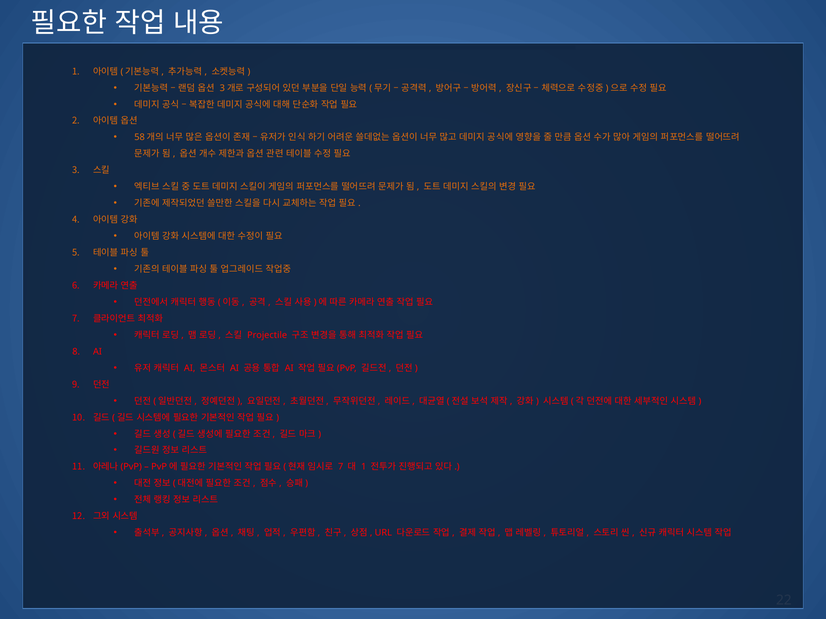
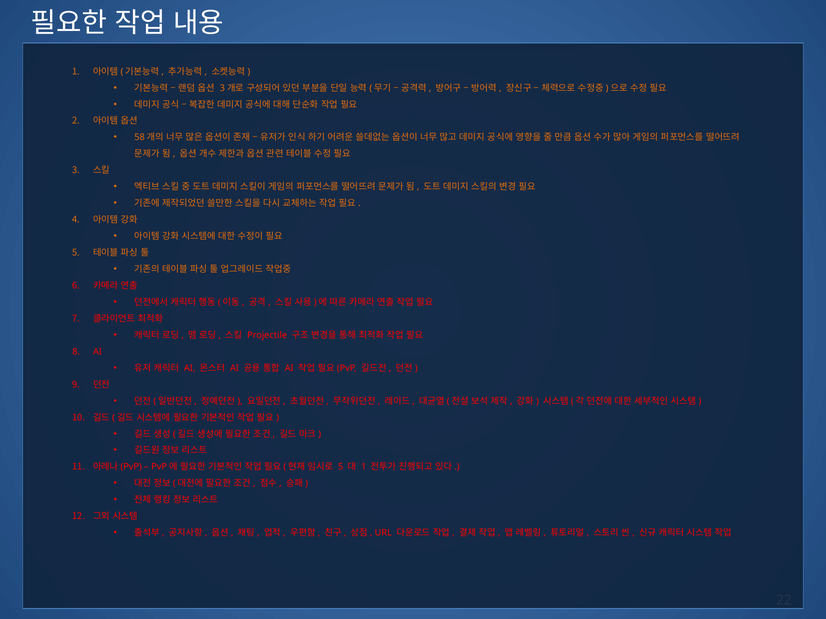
7 at (341, 467): 7 -> 5
